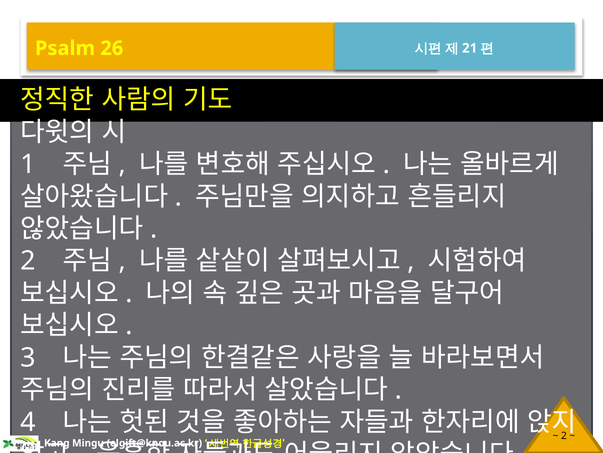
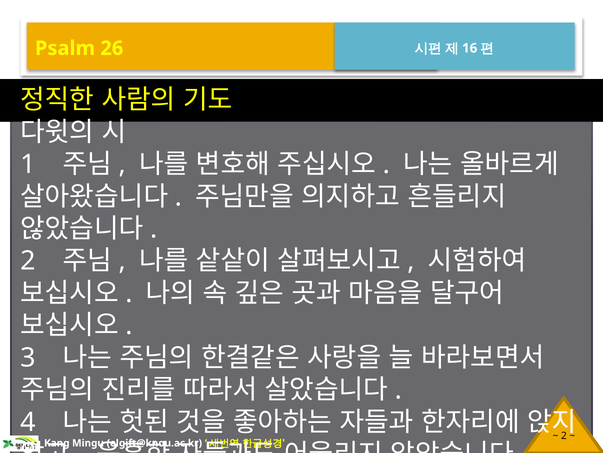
21: 21 -> 16
